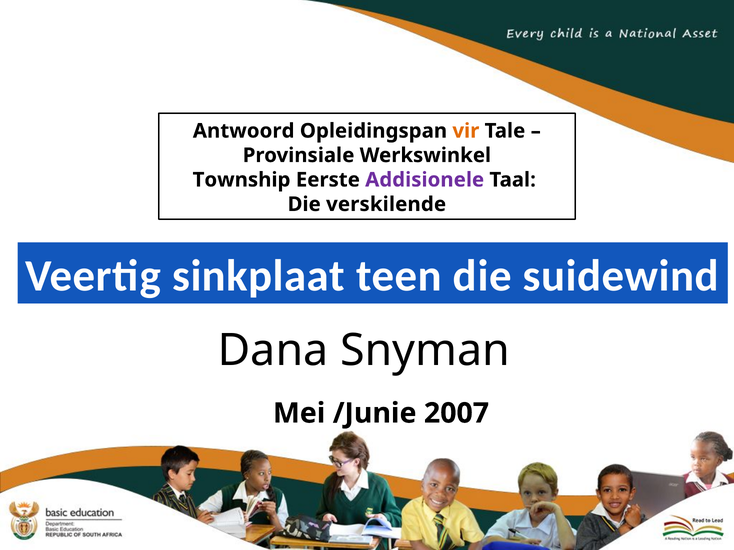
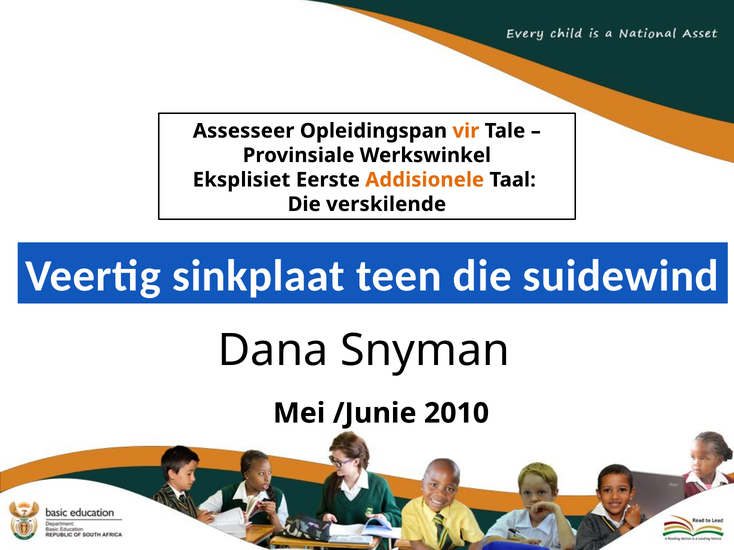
Antwoord: Antwoord -> Assesseer
Township: Township -> Eksplisiet
Addisionele colour: purple -> orange
2007: 2007 -> 2010
